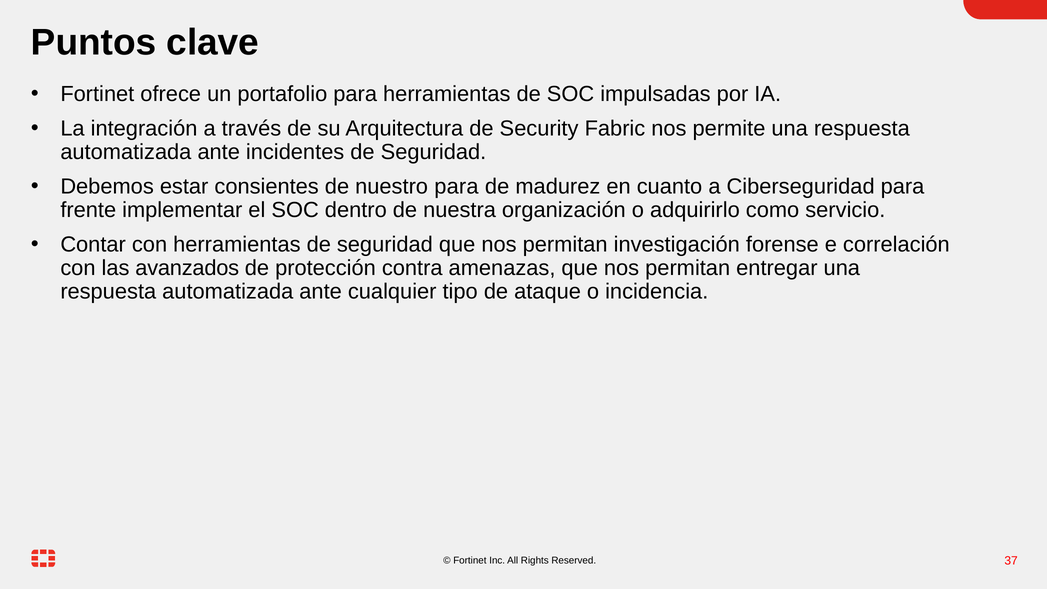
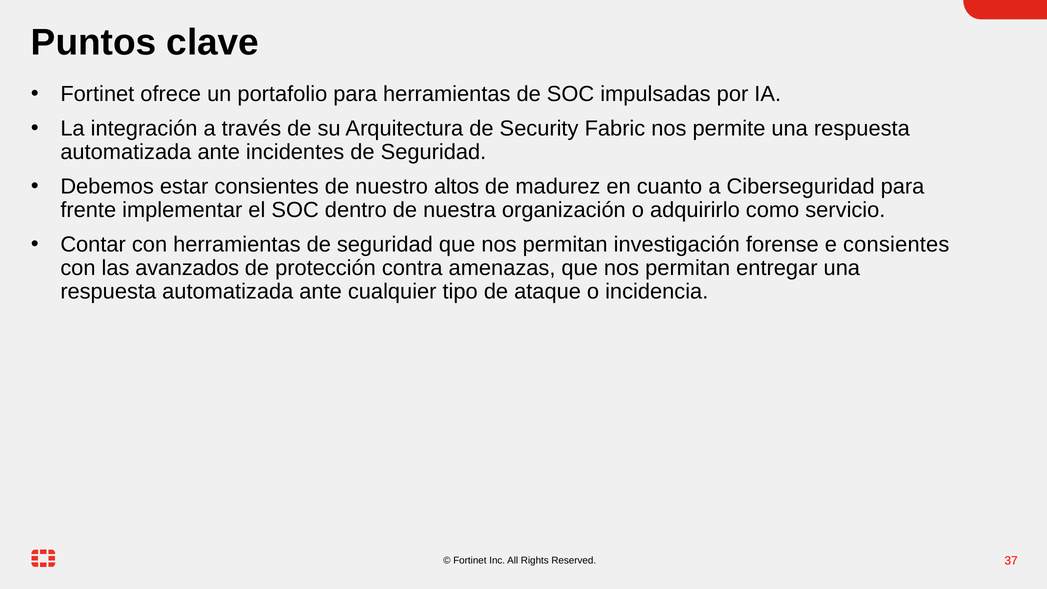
nuestro para: para -> altos
e correlación: correlación -> consientes
